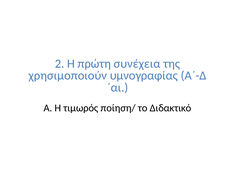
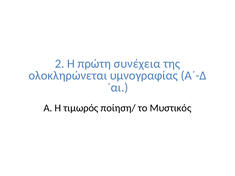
χρησιμοποιούν: χρησιμοποιούν -> ολοκληρώνεται
Διδακτικό: Διδακτικό -> Μυστικός
